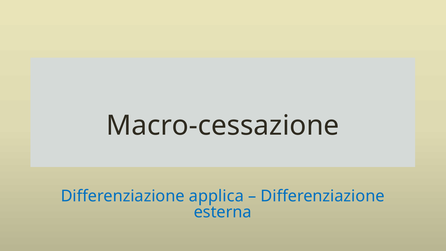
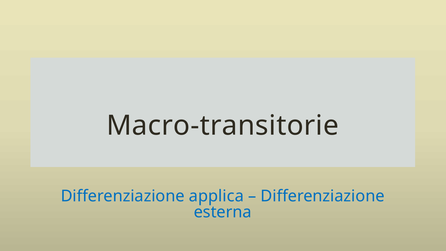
Macro-cessazione: Macro-cessazione -> Macro-transitorie
